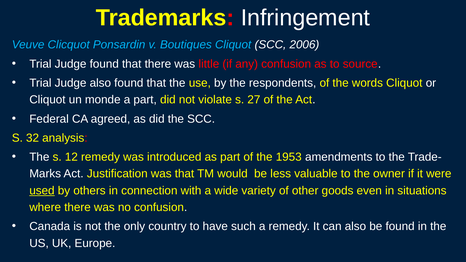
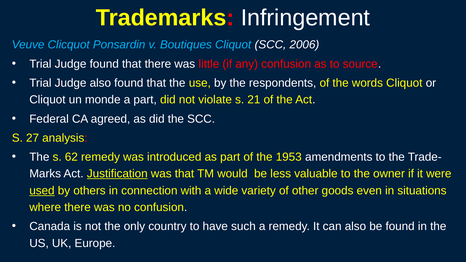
27: 27 -> 21
32: 32 -> 27
12: 12 -> 62
Justification underline: none -> present
